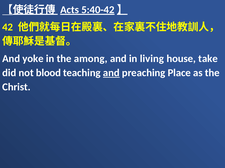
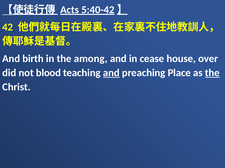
yoke: yoke -> birth
living: living -> cease
take: take -> over
the at (212, 73) underline: none -> present
